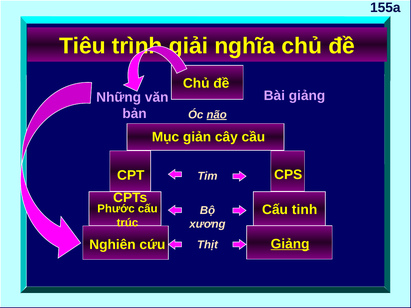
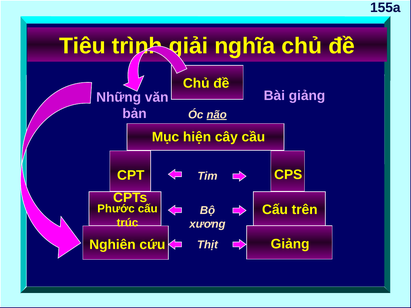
giản: giản -> hiện
tinh: tinh -> trên
Giảng at (290, 244) underline: present -> none
